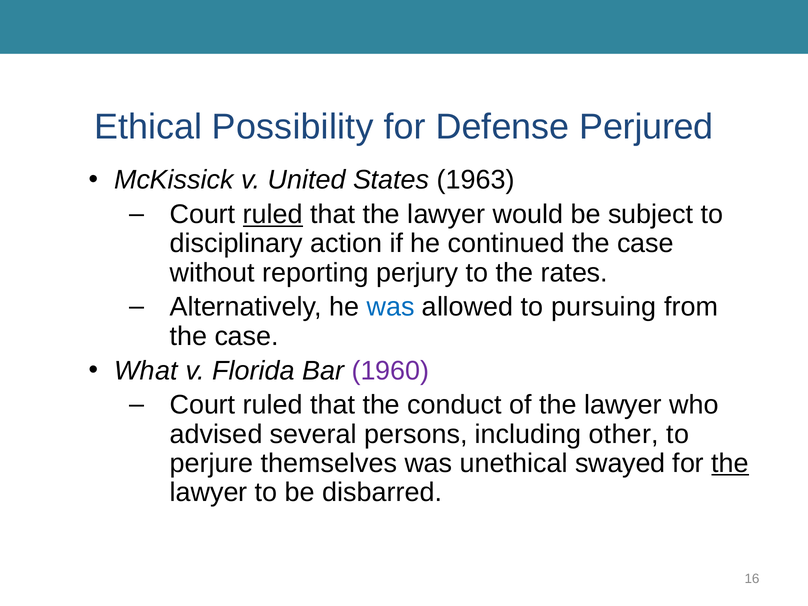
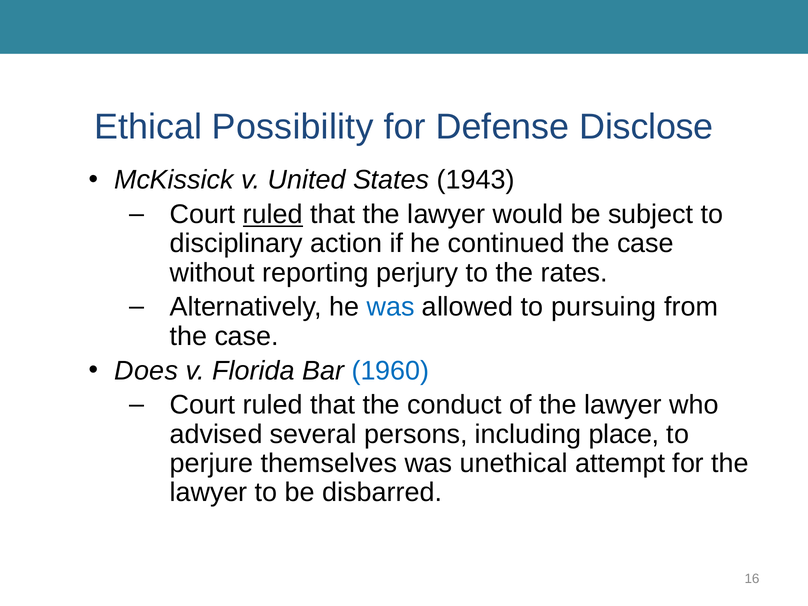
Perjured: Perjured -> Disclose
1963: 1963 -> 1943
What: What -> Does
1960 colour: purple -> blue
other: other -> place
swayed: swayed -> attempt
the at (730, 463) underline: present -> none
